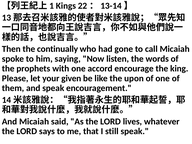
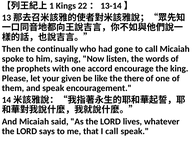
upon: upon -> there
I still: still -> call
